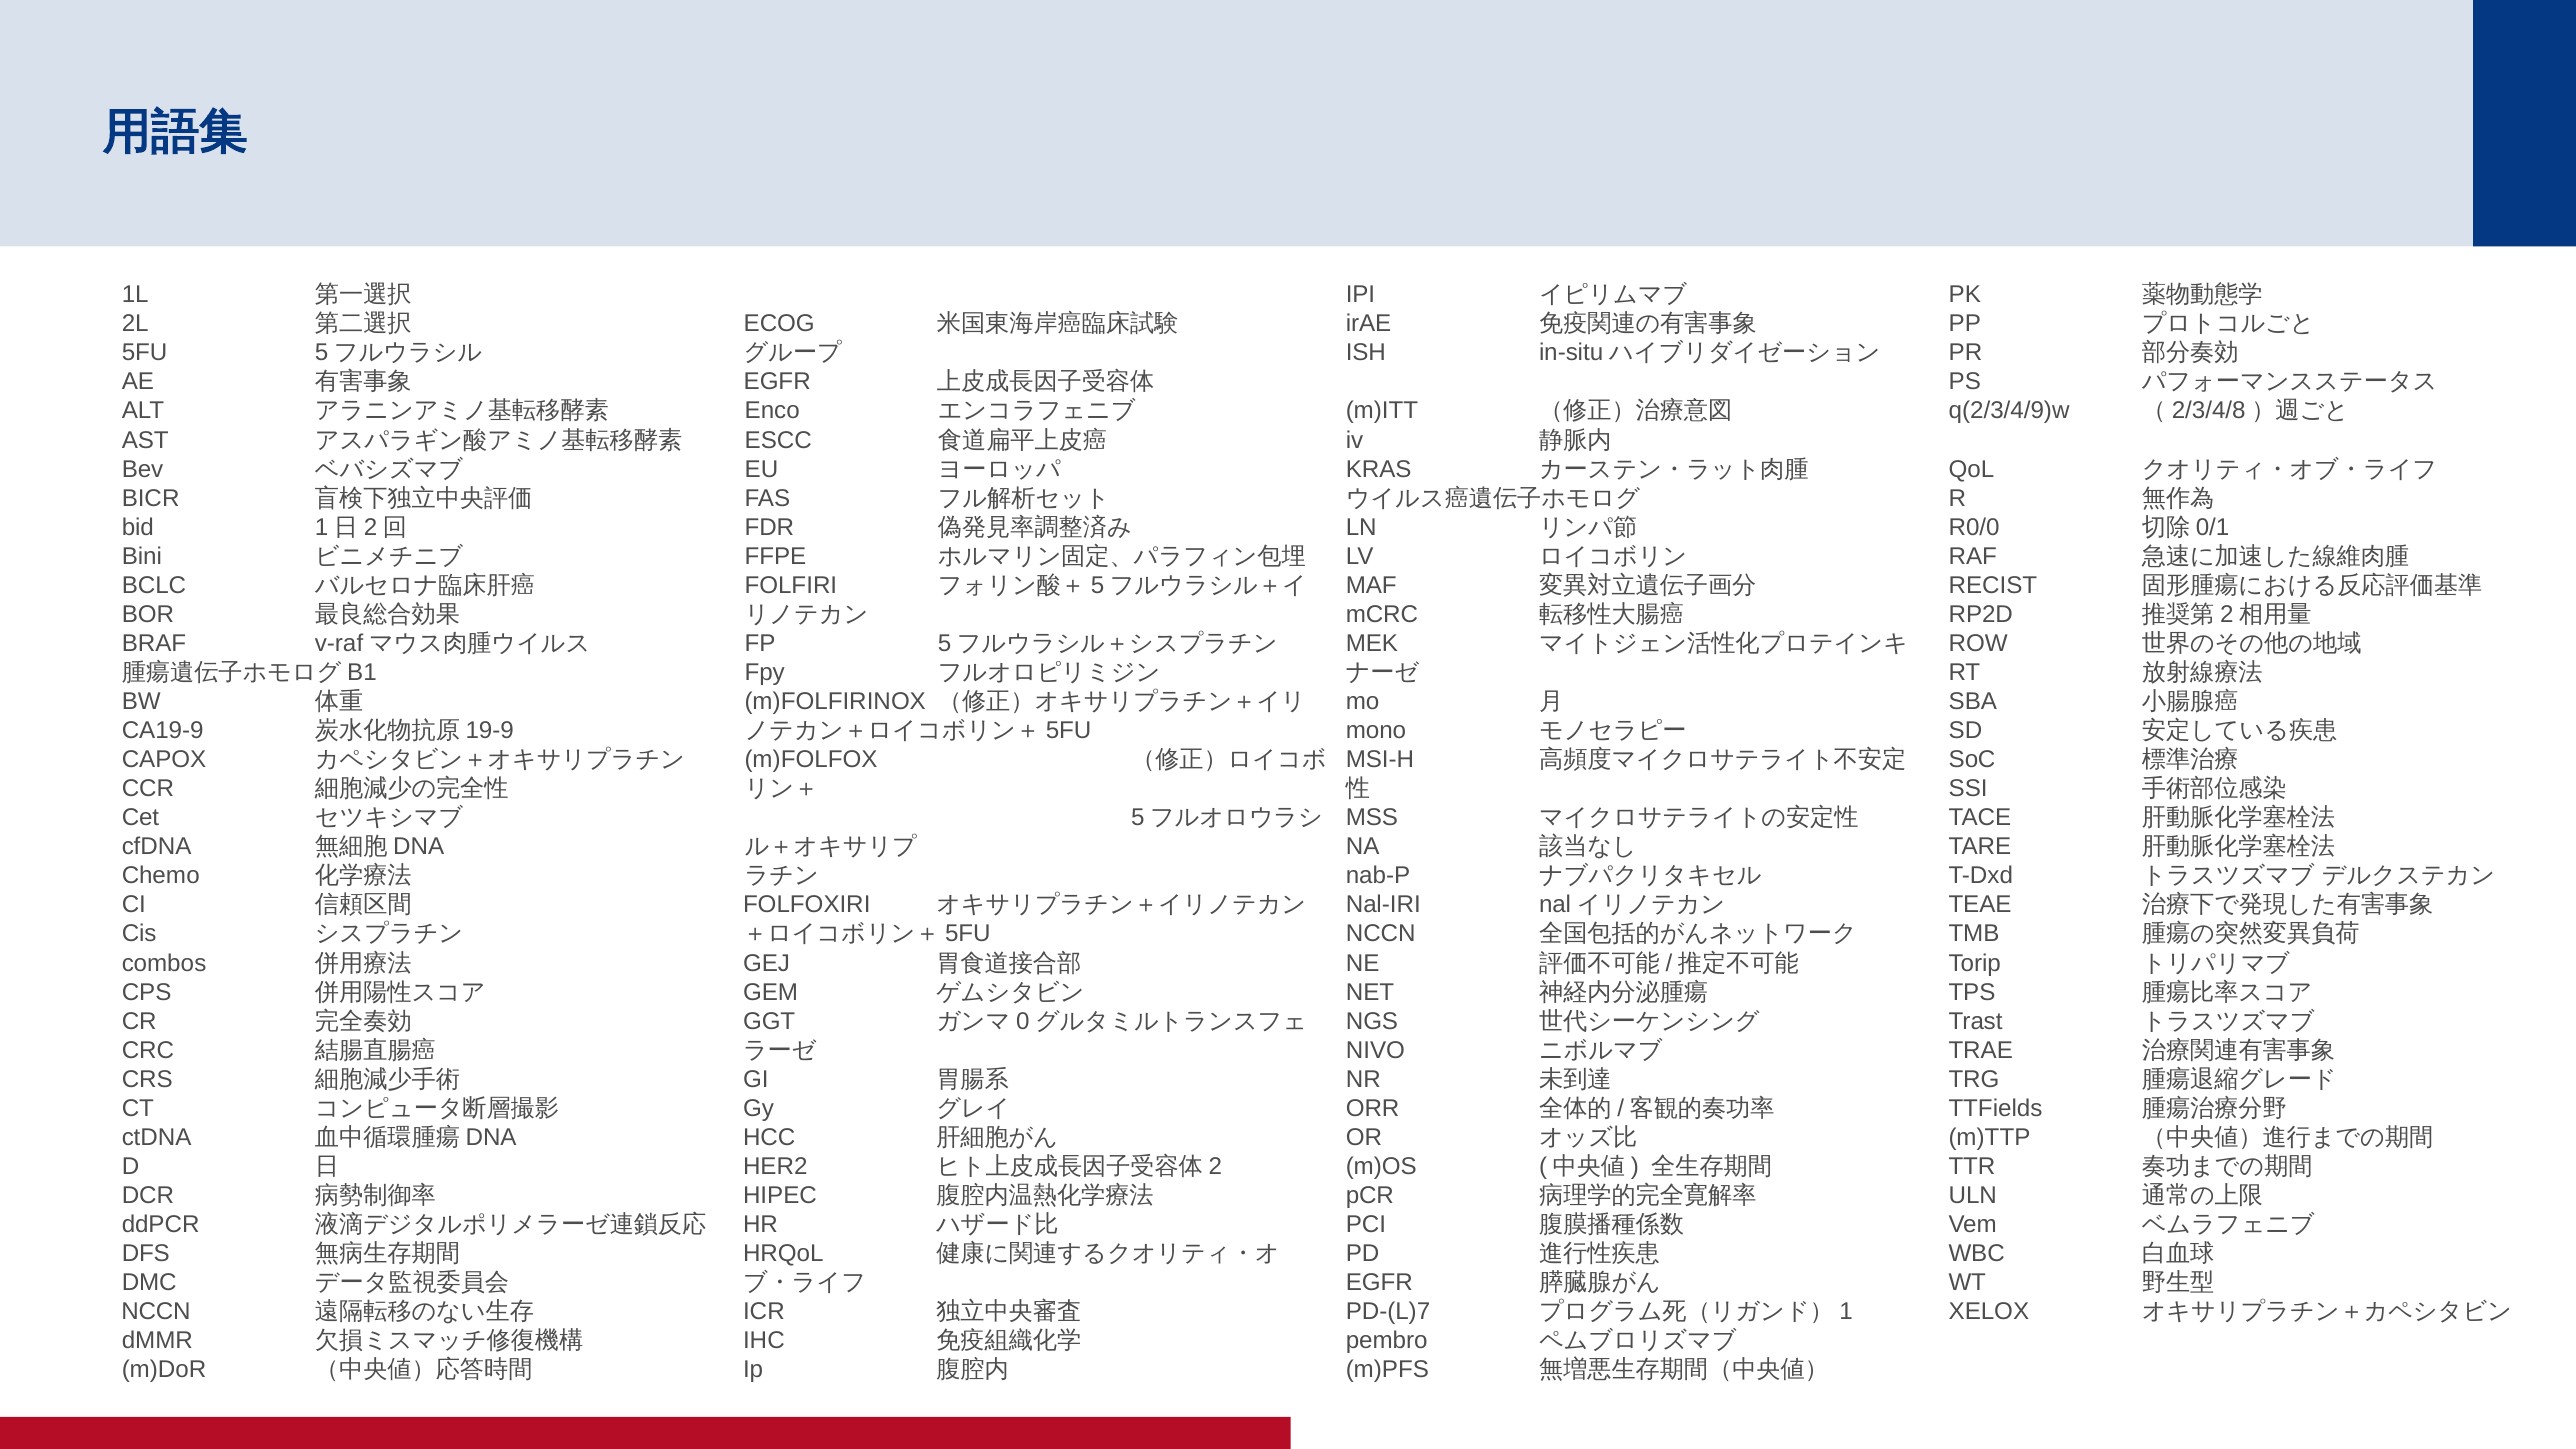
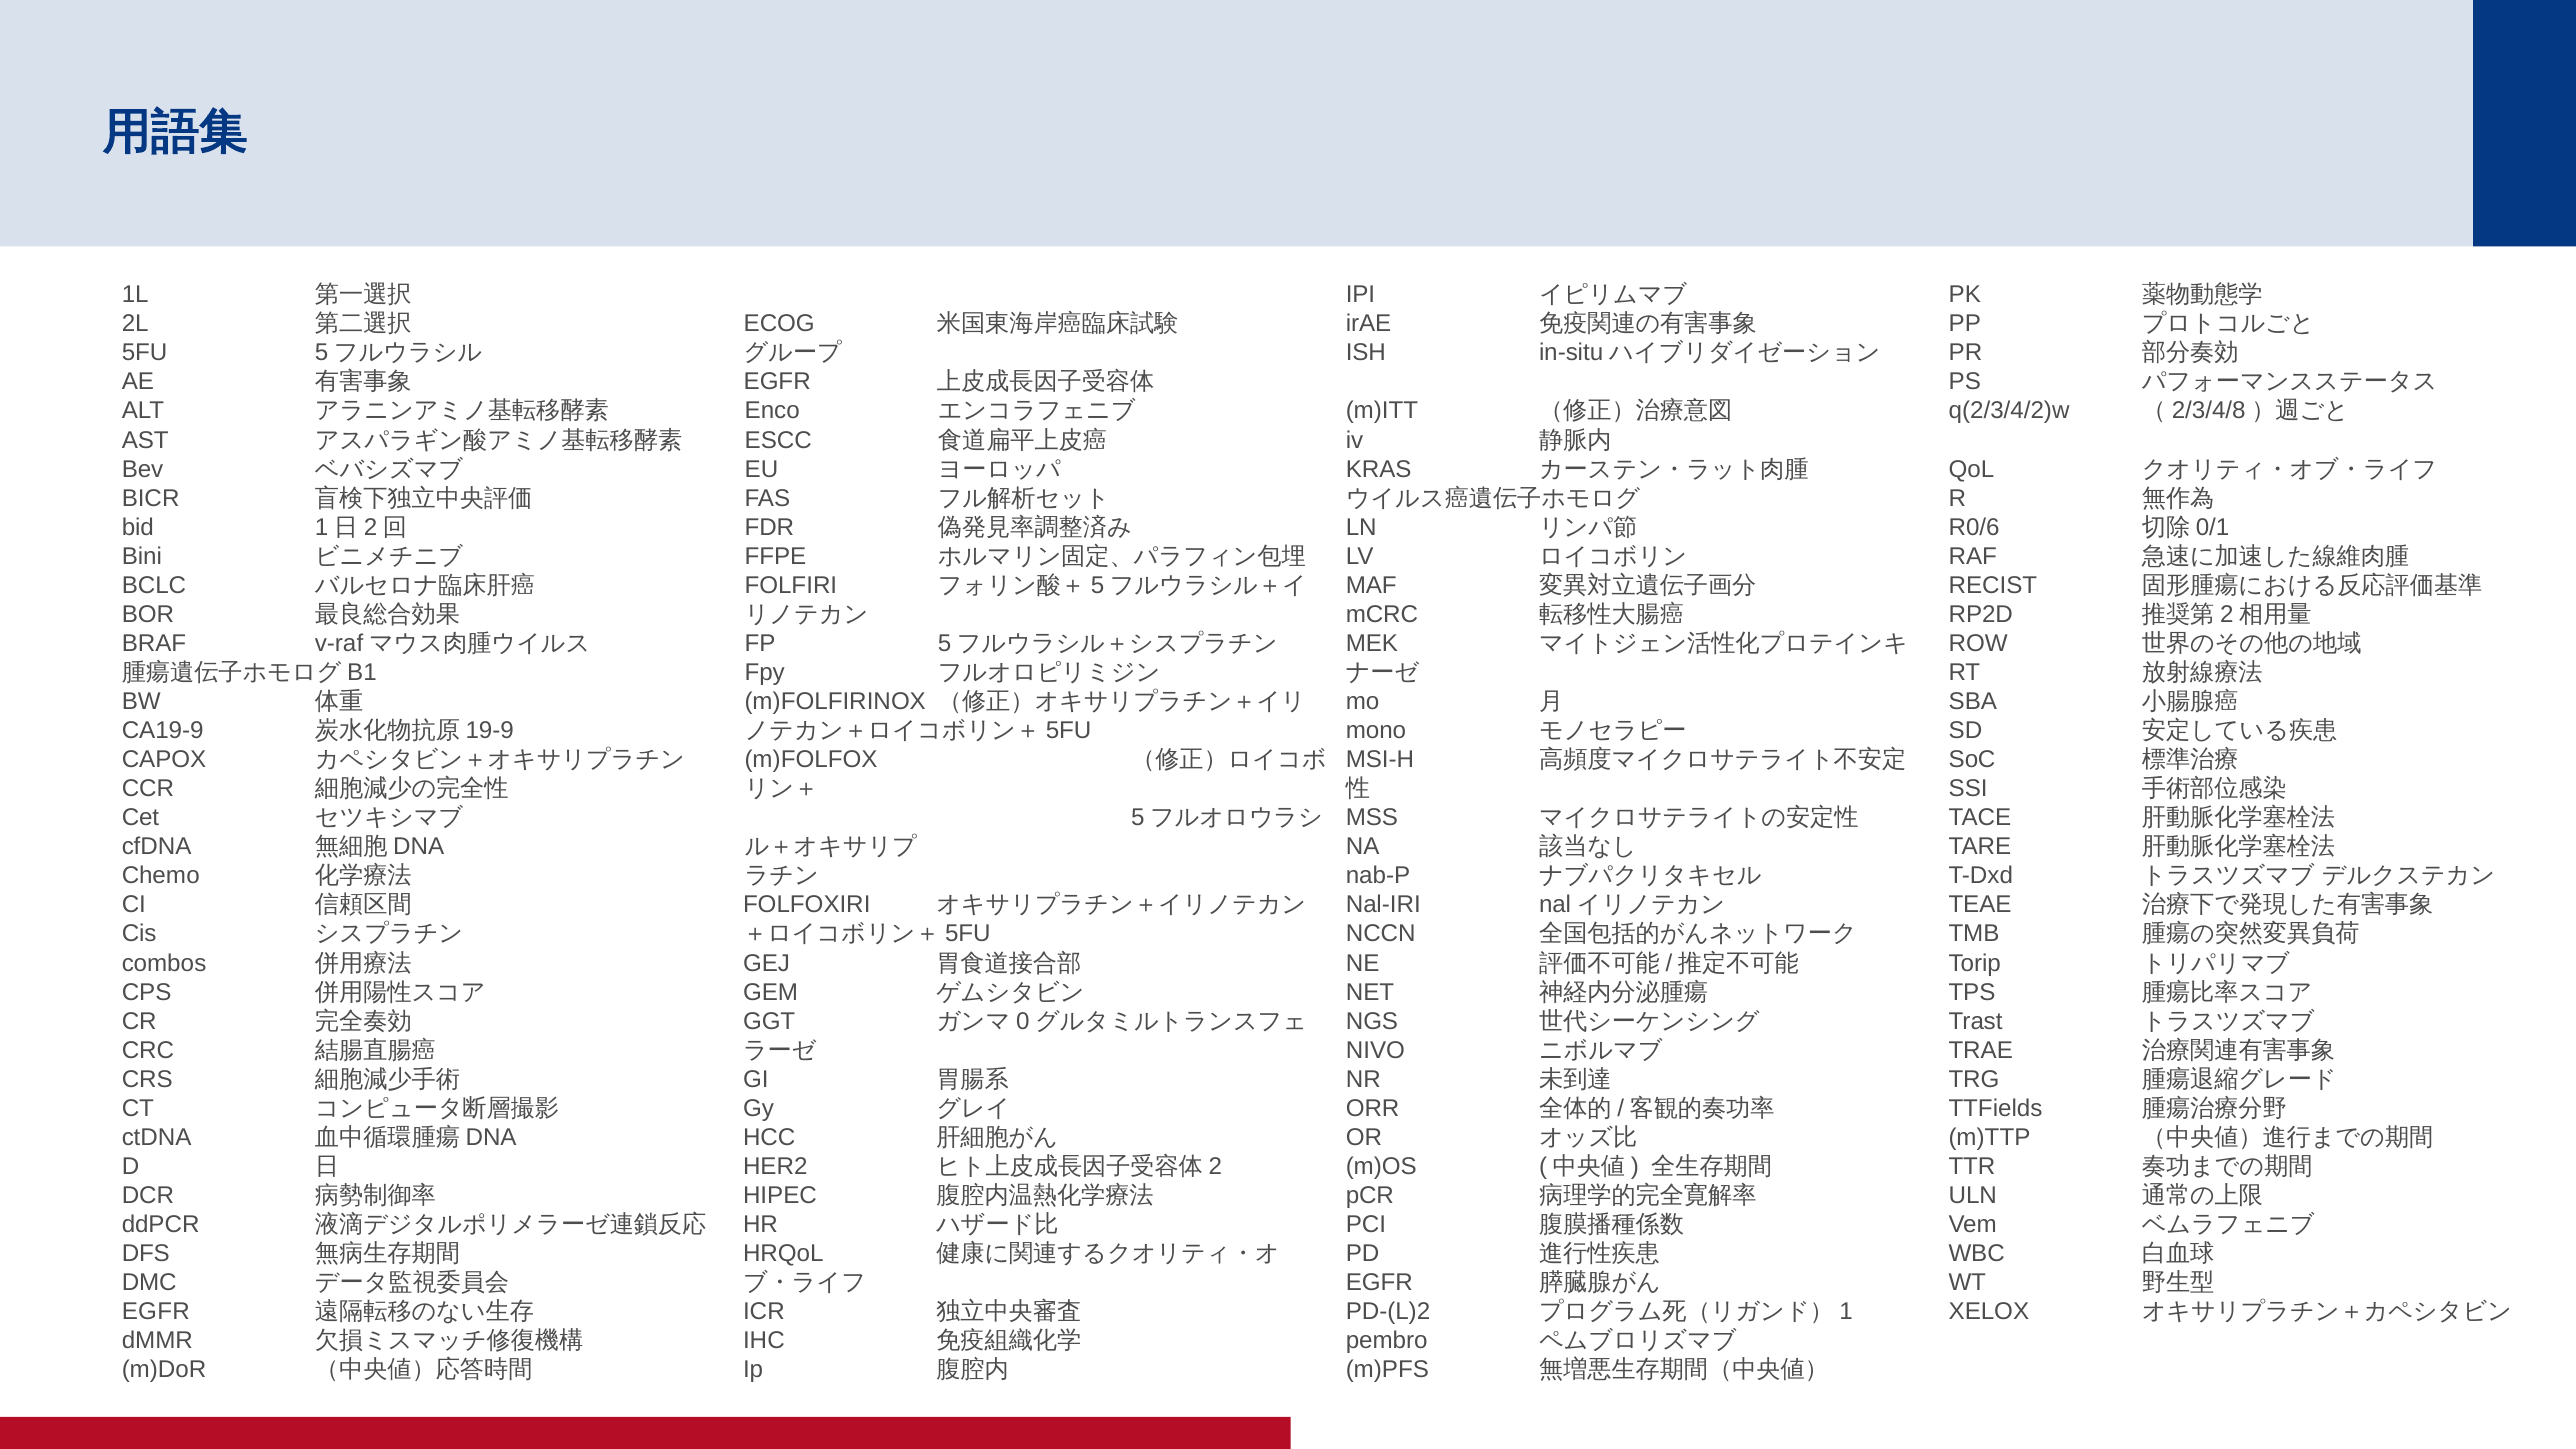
q(2/3/4/9)w: q(2/3/4/9)w -> q(2/3/4/2)w
R0/0: R0/0 -> R0/6
NCCN at (156, 1312): NCCN -> EGFR
PD-(L)7: PD-(L)7 -> PD-(L)2
